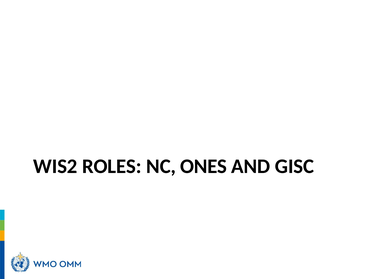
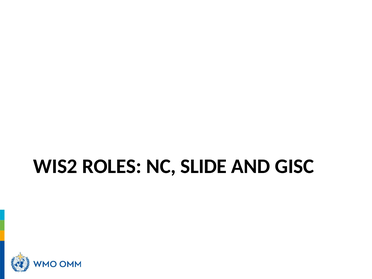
ONES: ONES -> SLIDE
